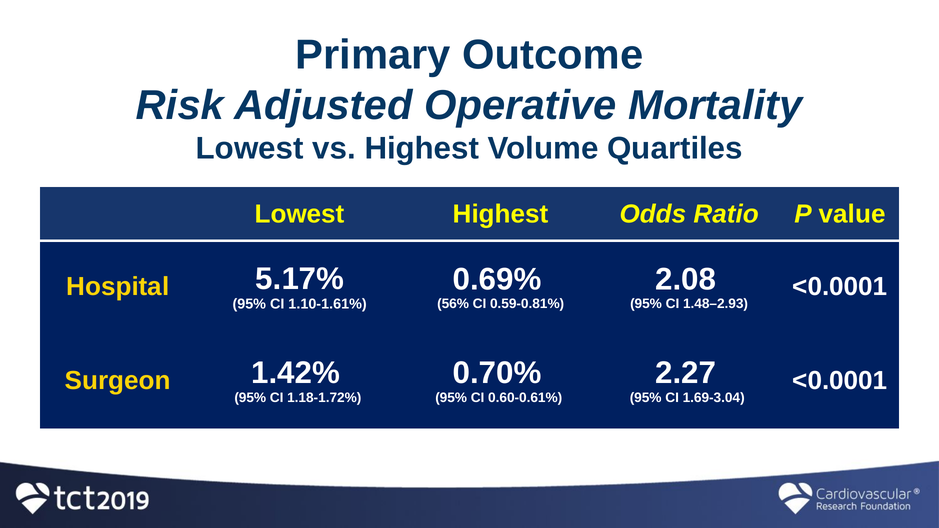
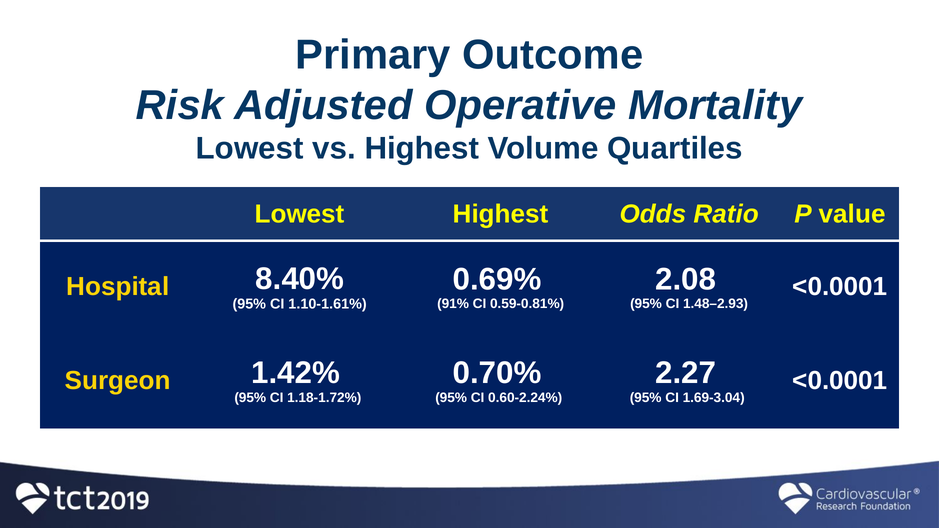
5.17%: 5.17% -> 8.40%
56%: 56% -> 91%
0.60-0.61%: 0.60-0.61% -> 0.60-2.24%
